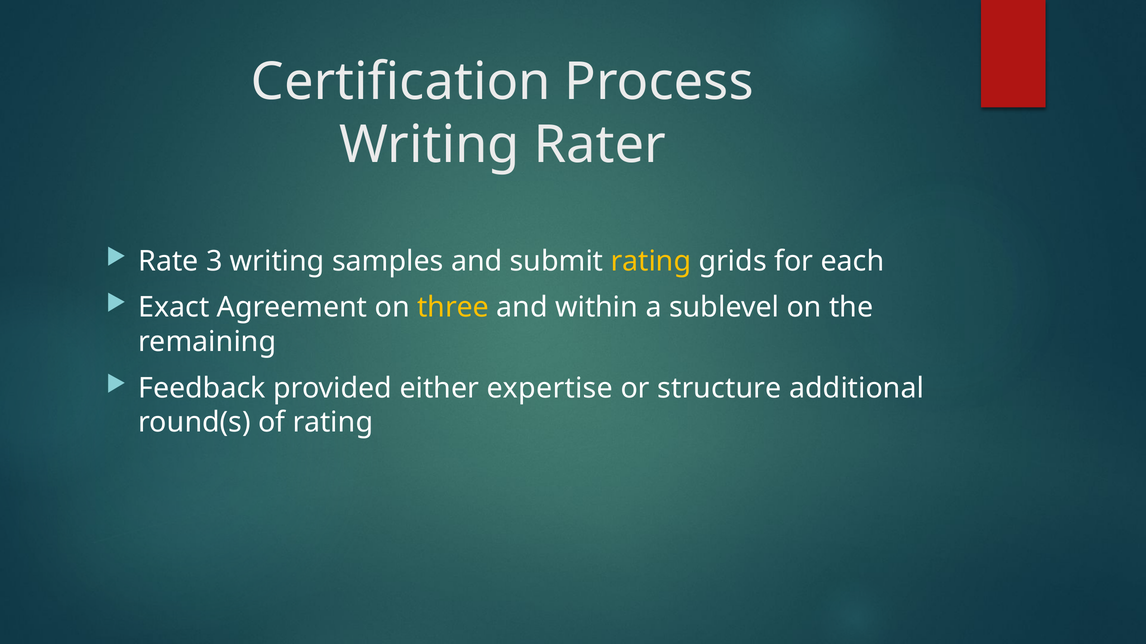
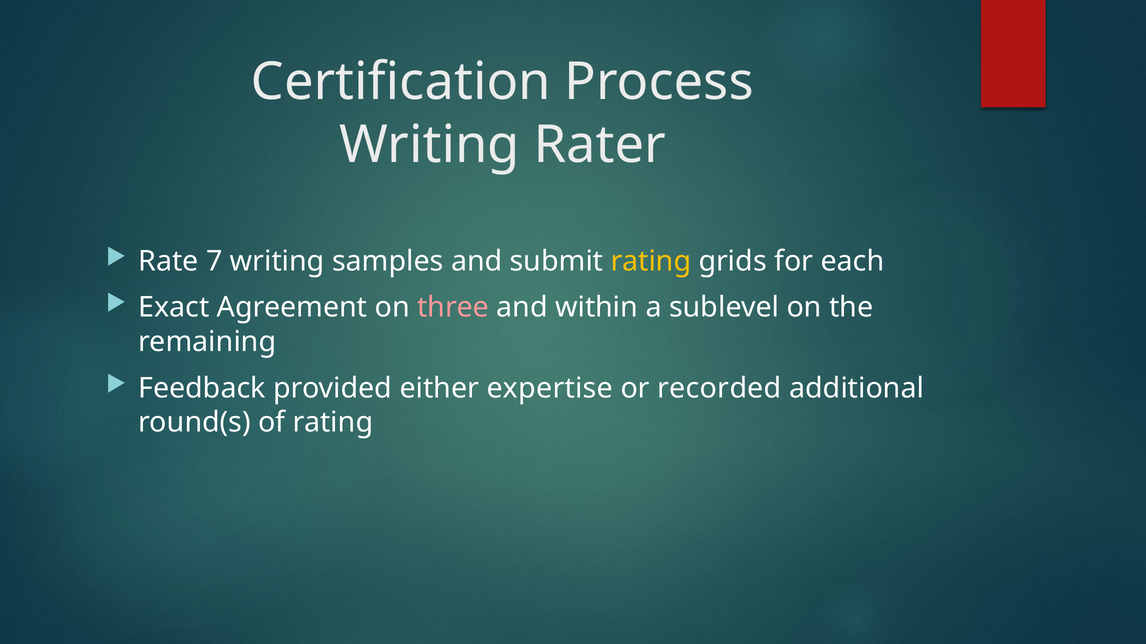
3: 3 -> 7
three colour: yellow -> pink
structure: structure -> recorded
